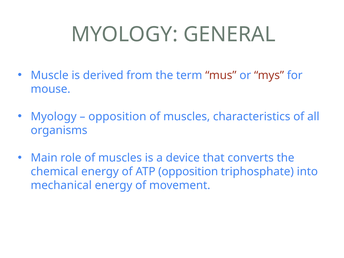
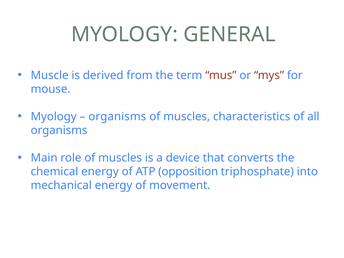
opposition at (117, 117): opposition -> organisms
